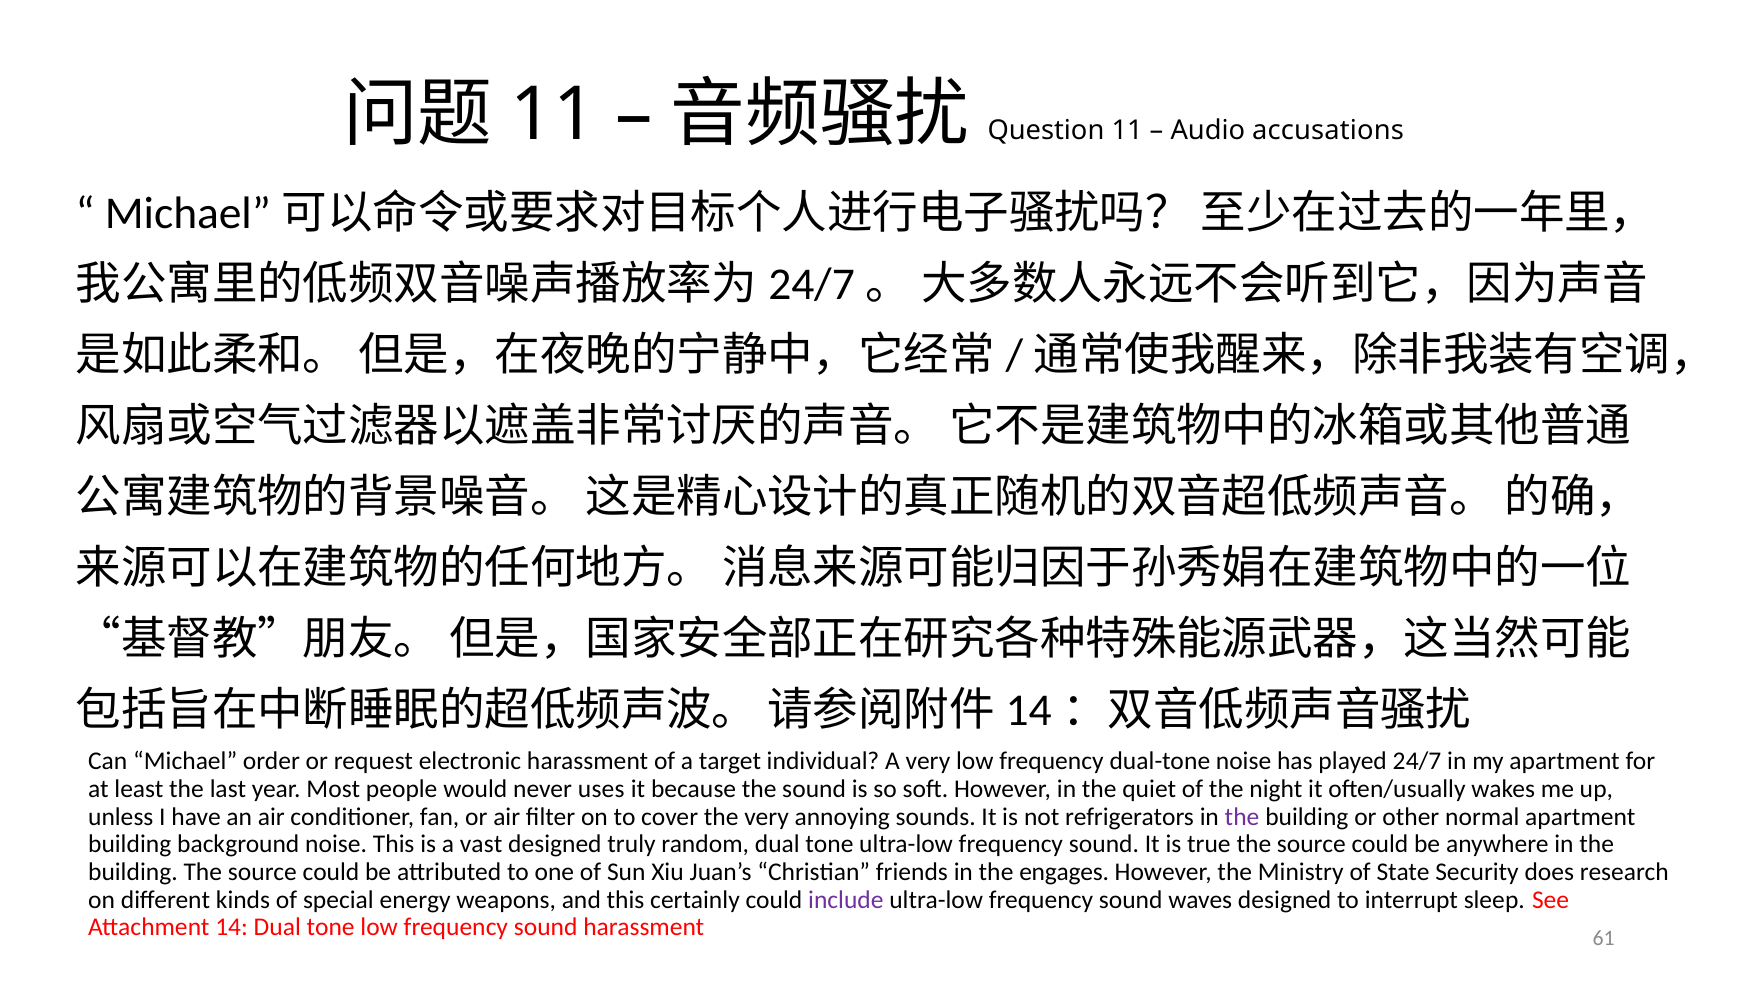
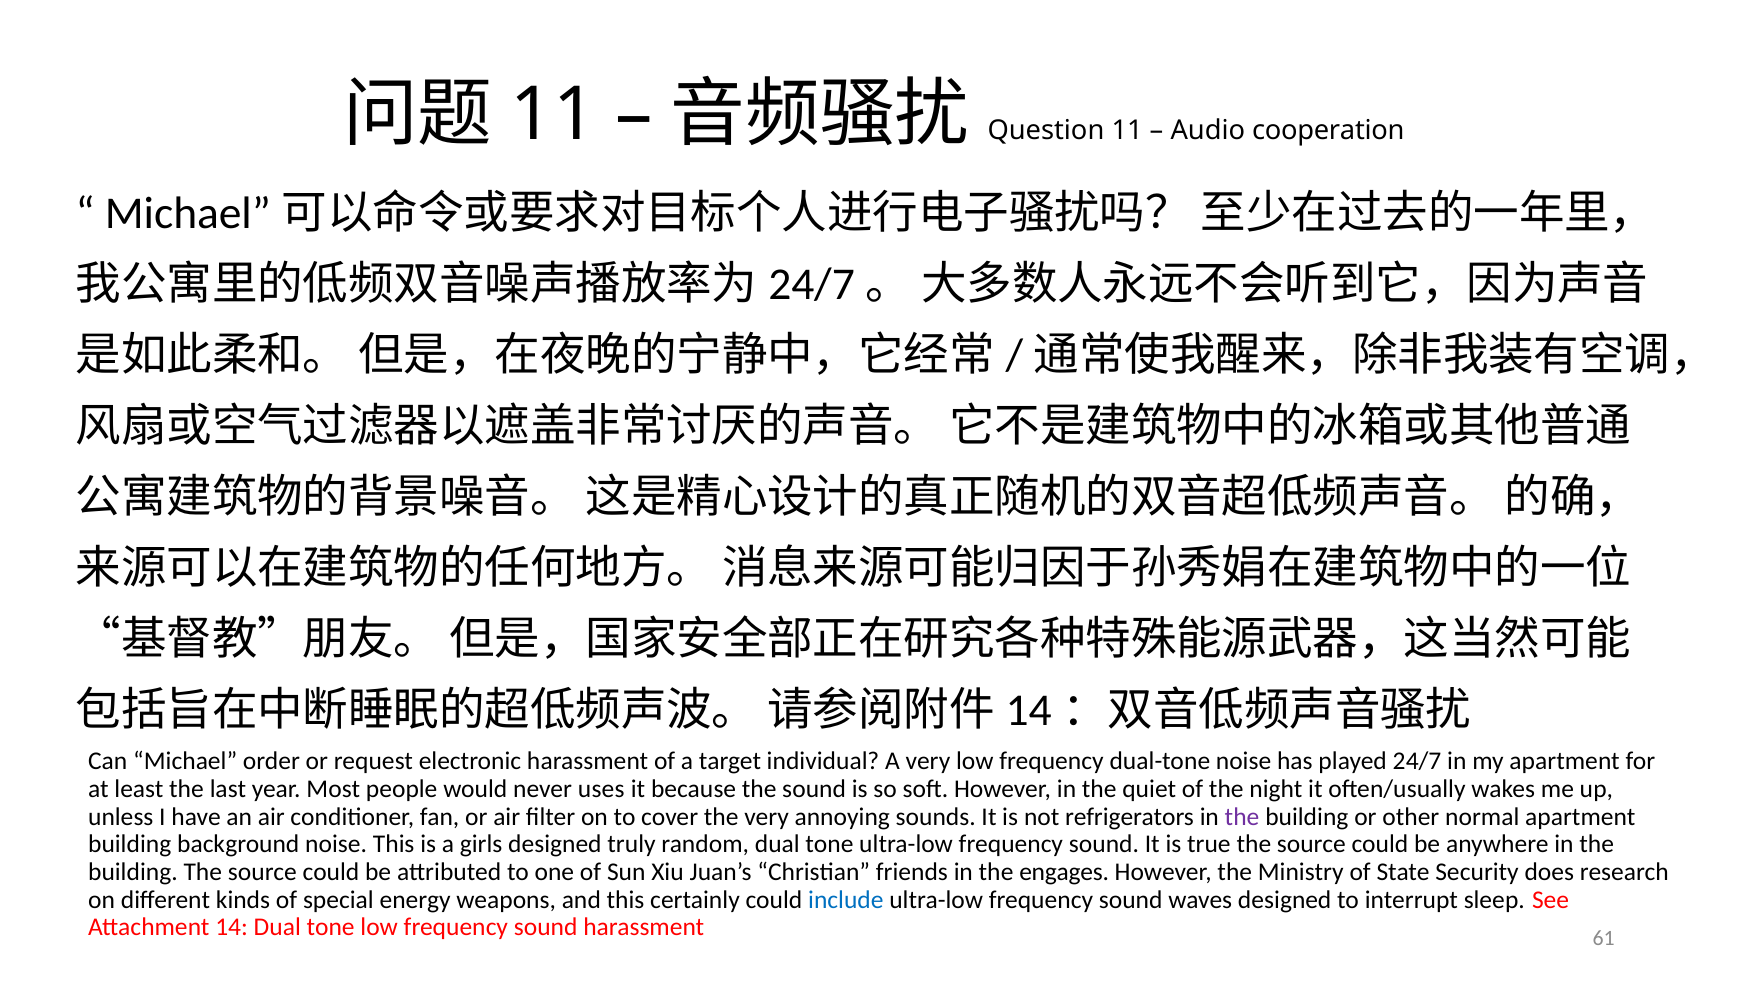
accusations: accusations -> cooperation
vast: vast -> girls
include colour: purple -> blue
